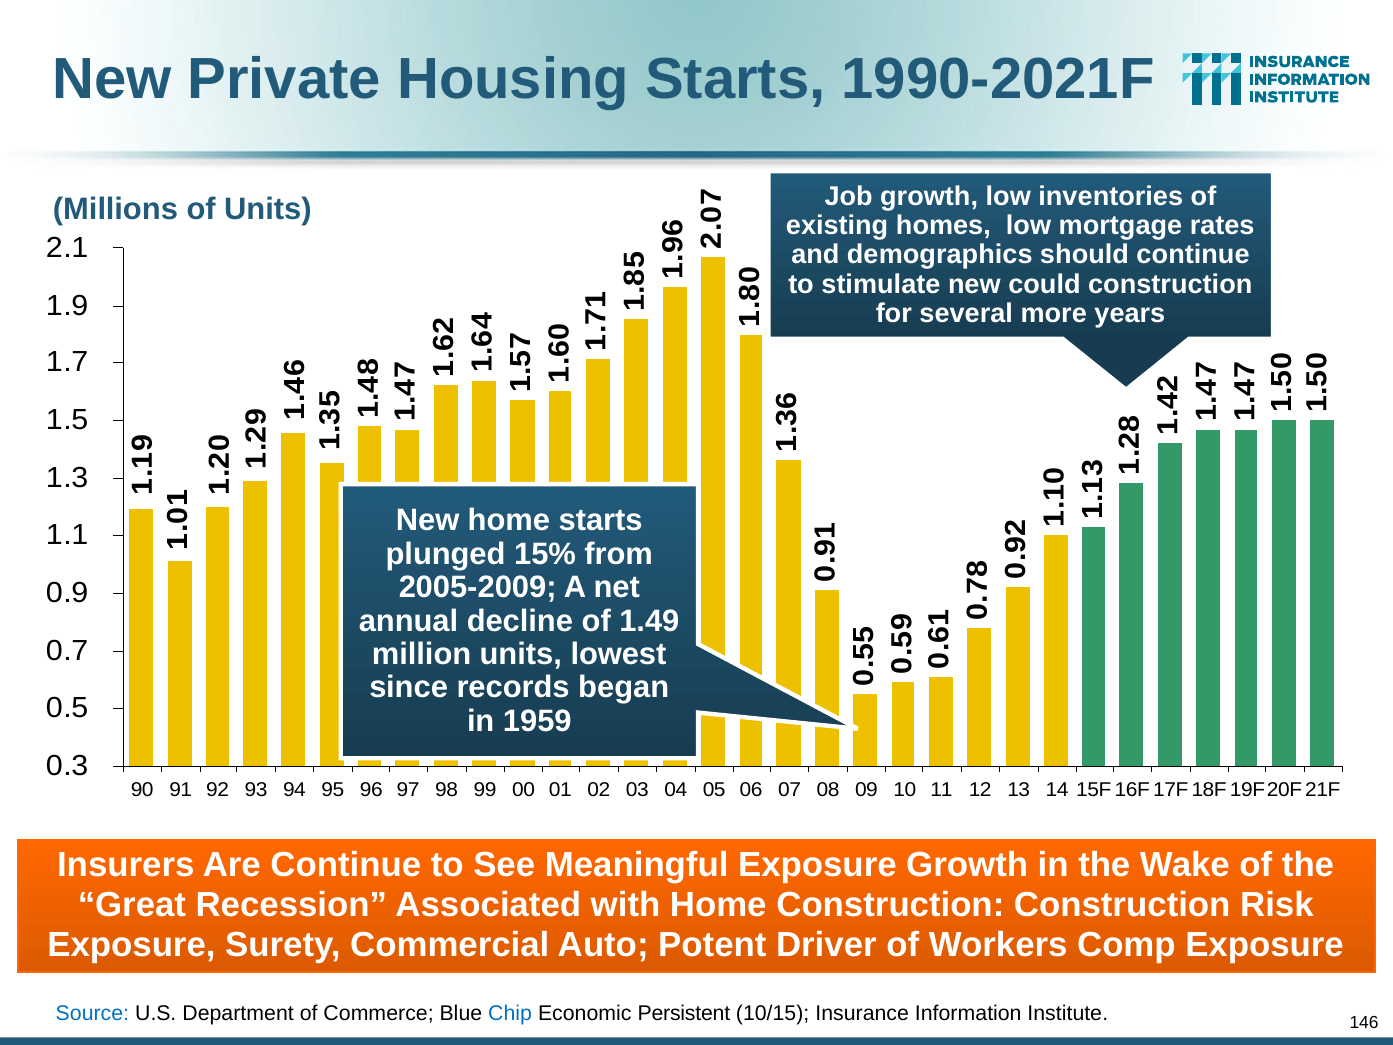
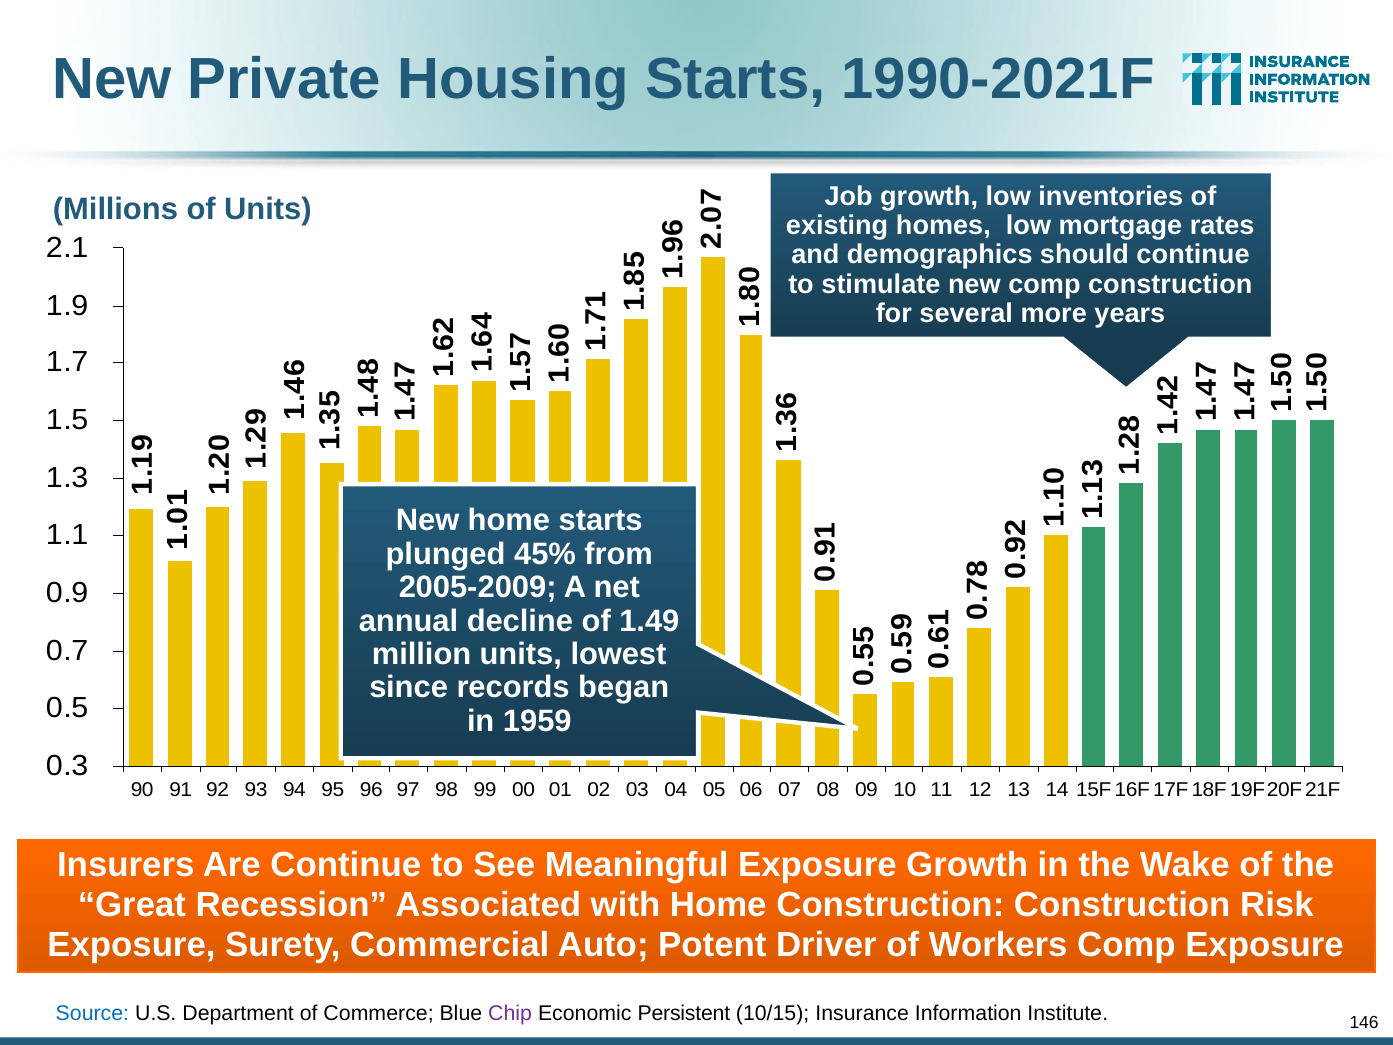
new could: could -> comp
15%: 15% -> 45%
Chip colour: blue -> purple
